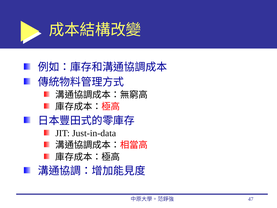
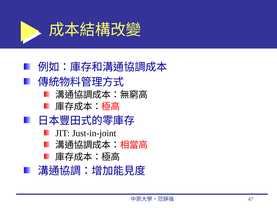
Just-in-data: Just-in-data -> Just-in-joint
